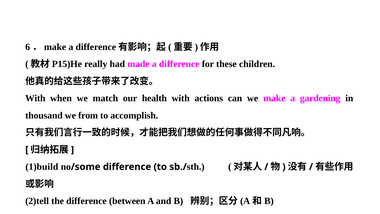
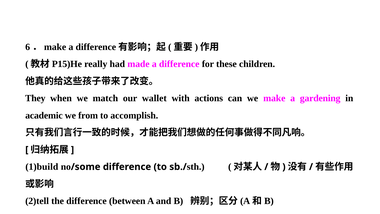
With at (35, 98): With -> They
health: health -> wallet
thousand: thousand -> academic
